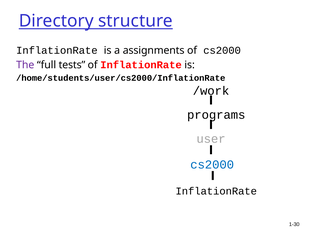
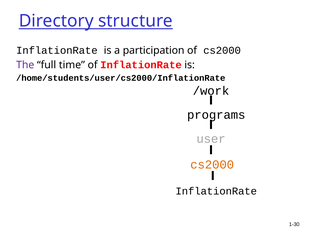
assignments: assignments -> participation
tests: tests -> time
cs2000 at (212, 164) colour: blue -> orange
